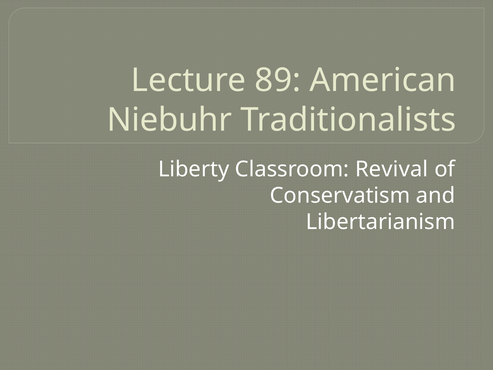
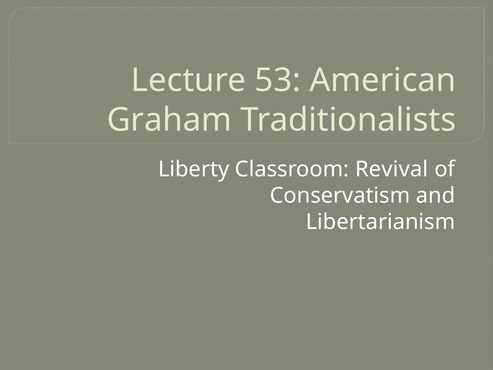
89: 89 -> 53
Niebuhr: Niebuhr -> Graham
